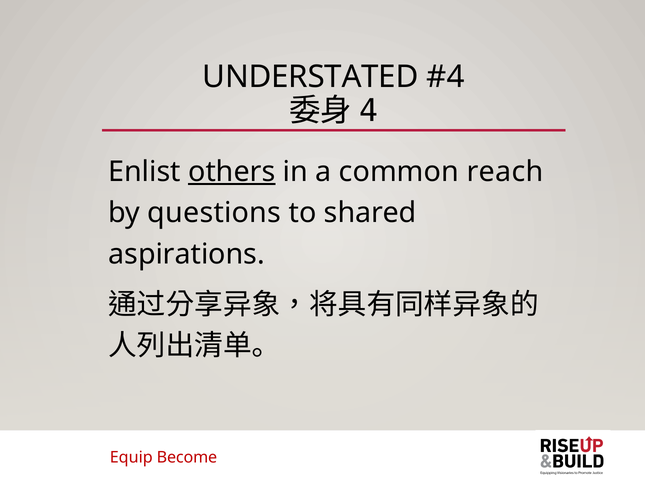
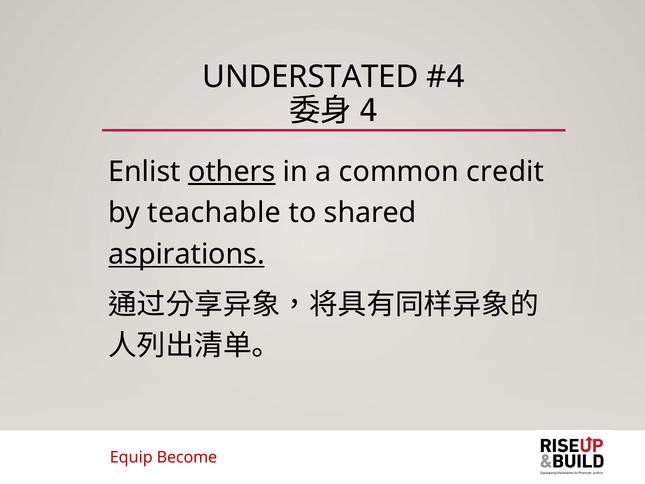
reach: reach -> credit
questions: questions -> teachable
aspirations underline: none -> present
